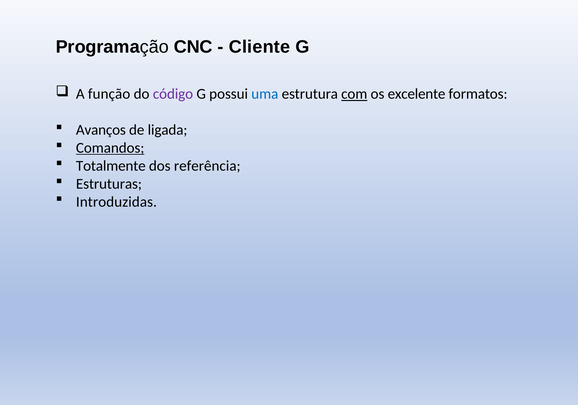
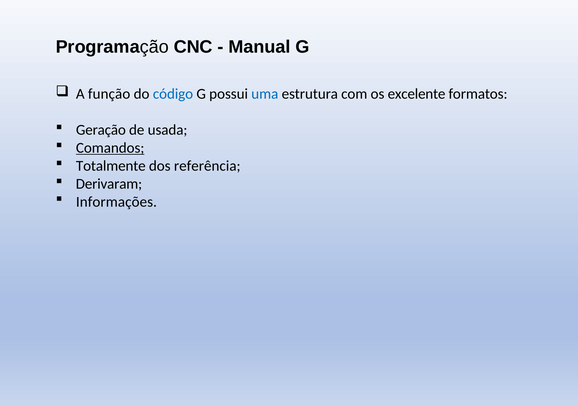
Cliente: Cliente -> Manual
código colour: purple -> blue
com underline: present -> none
Avanços: Avanços -> Geração
ligada: ligada -> usada
Estruturas: Estruturas -> Derivaram
Introduzidas: Introduzidas -> Informações
